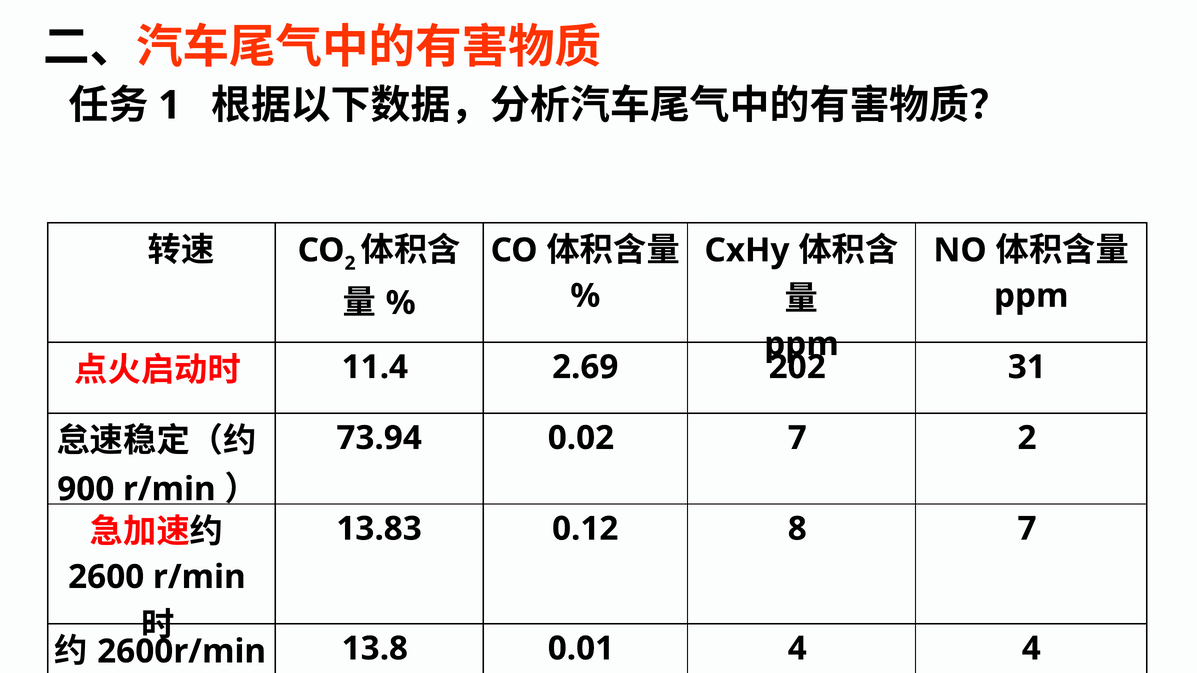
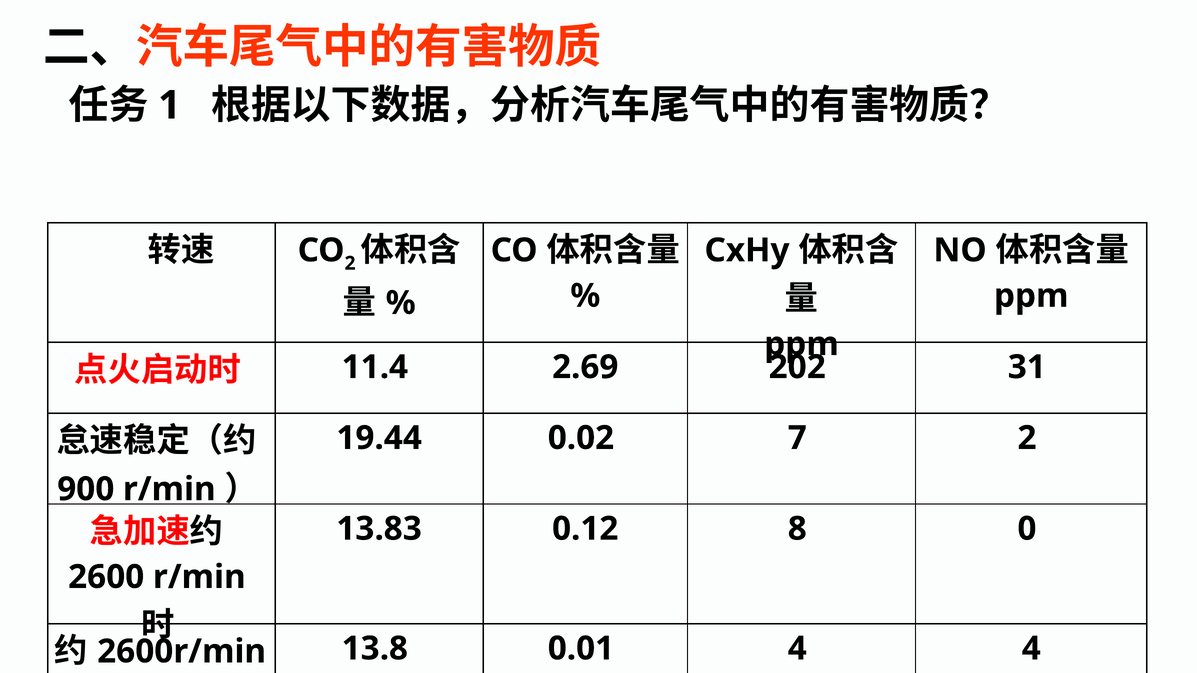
73.94: 73.94 -> 19.44
8 7: 7 -> 0
